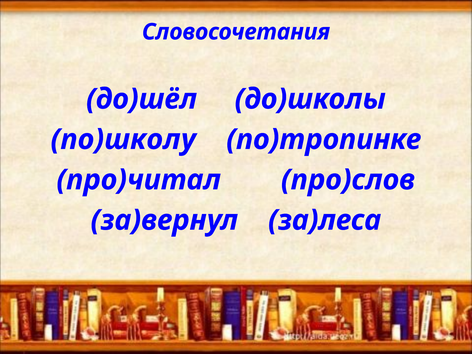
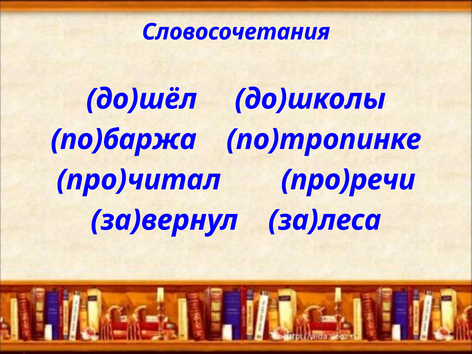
по)школу: по)школу -> по)баржа
про)слов: про)слов -> про)речи
